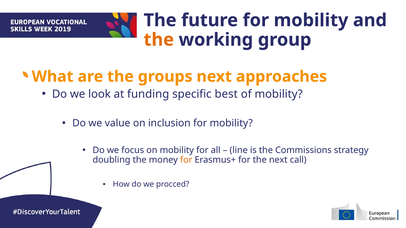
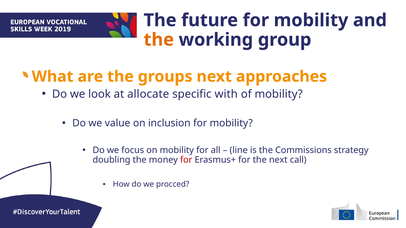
funding: funding -> allocate
best: best -> with
for at (186, 160) colour: orange -> red
